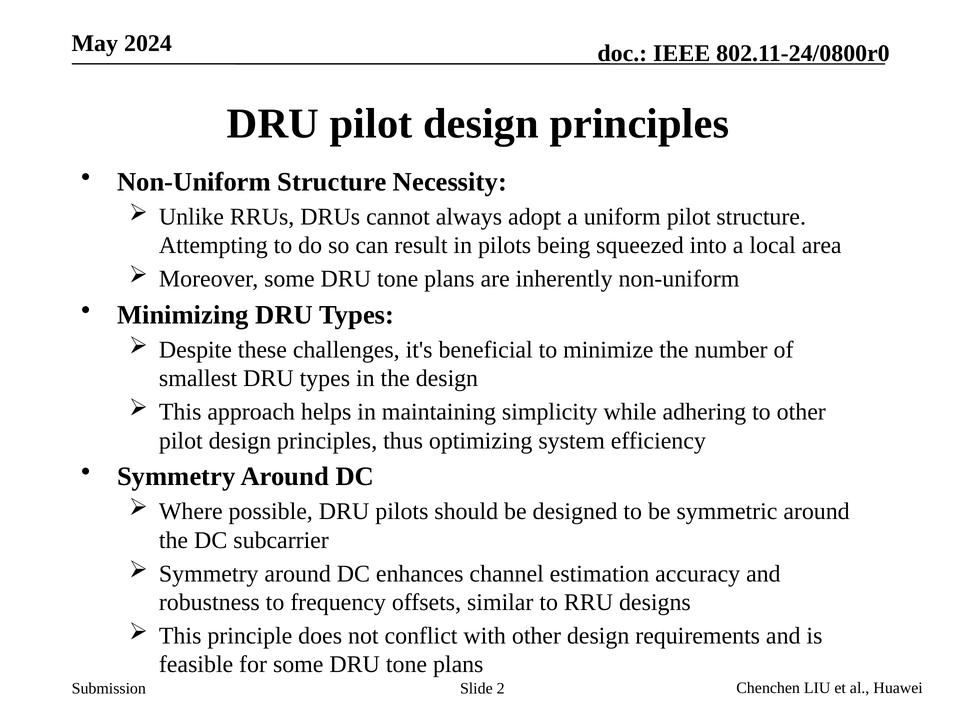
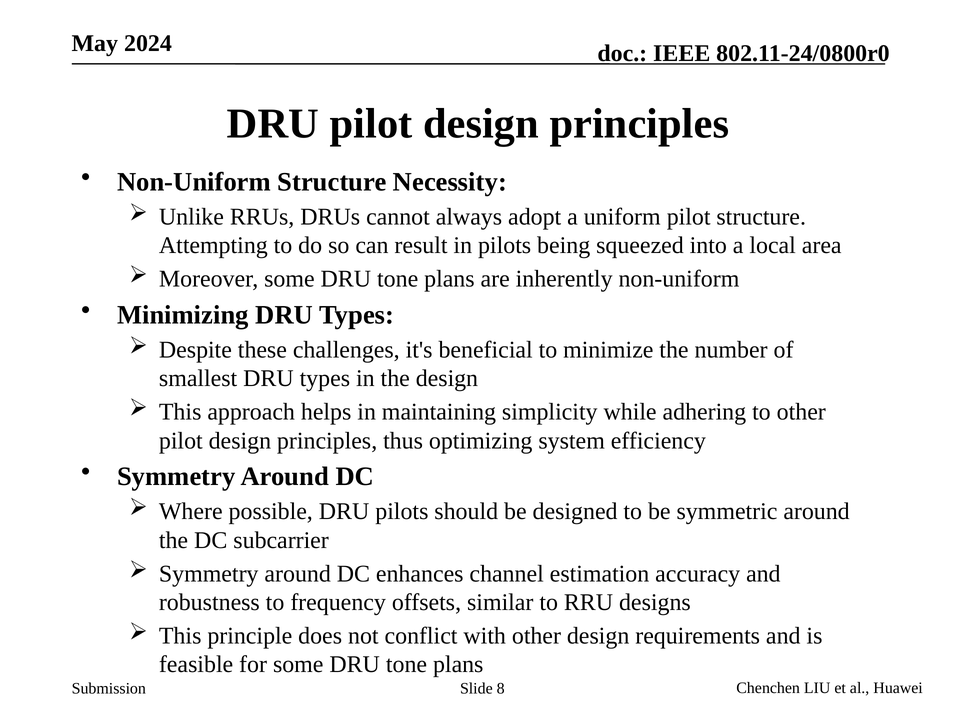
2: 2 -> 8
